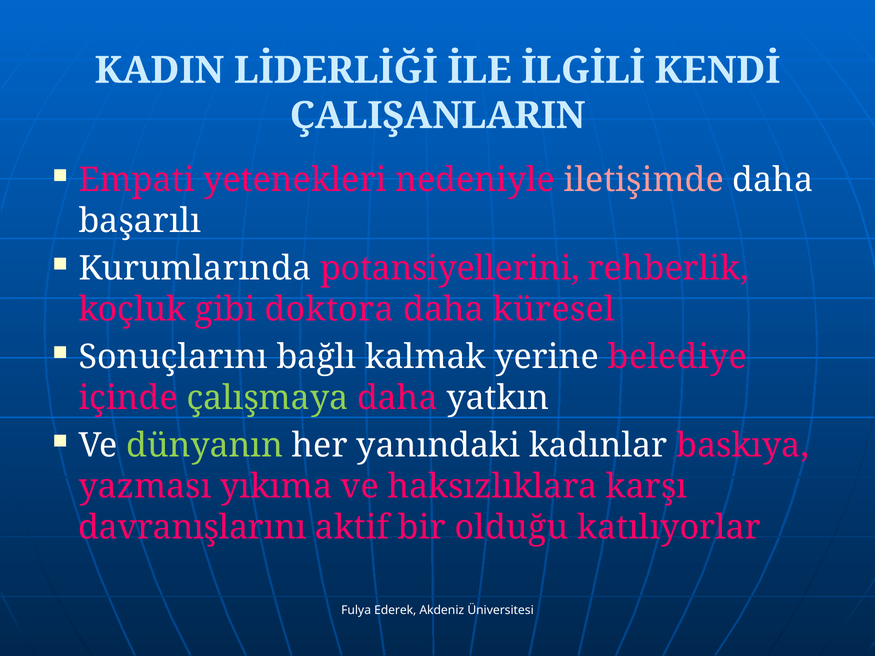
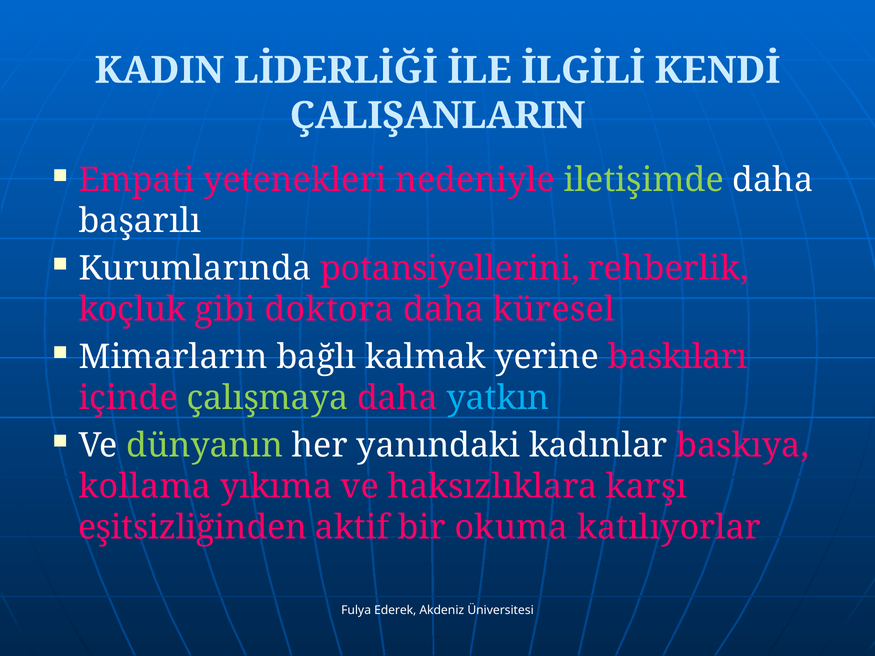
iletişimde colour: pink -> light green
Sonuçlarını: Sonuçlarını -> Mimarların
belediye: belediye -> baskıları
yatkın colour: white -> light blue
yazması: yazması -> kollama
davranışlarını: davranışlarını -> eşitsizliğinden
olduğu: olduğu -> okuma
